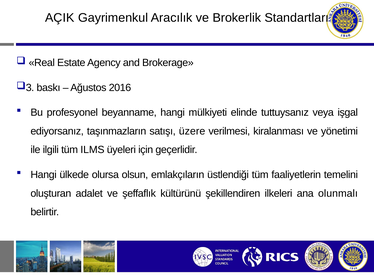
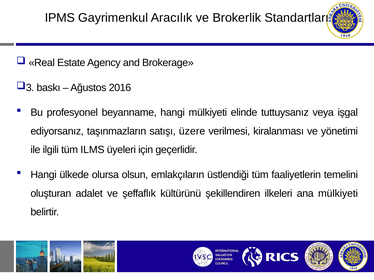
AÇIK: AÇIK -> IPMS
ana olunmalı: olunmalı -> mülkiyeti
